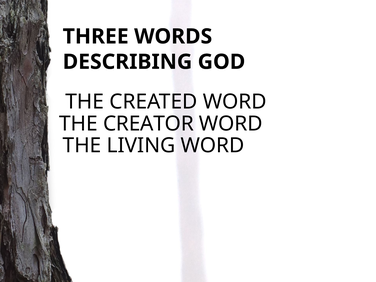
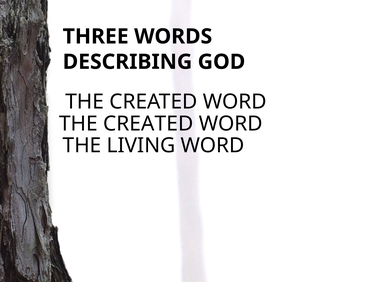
CREATOR at (148, 124): CREATOR -> CREATED
